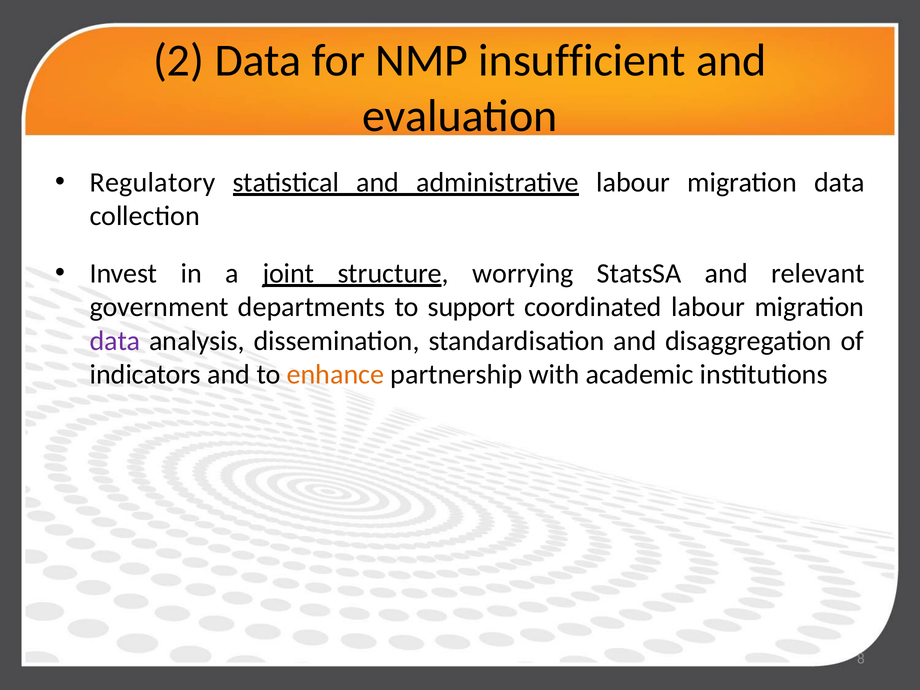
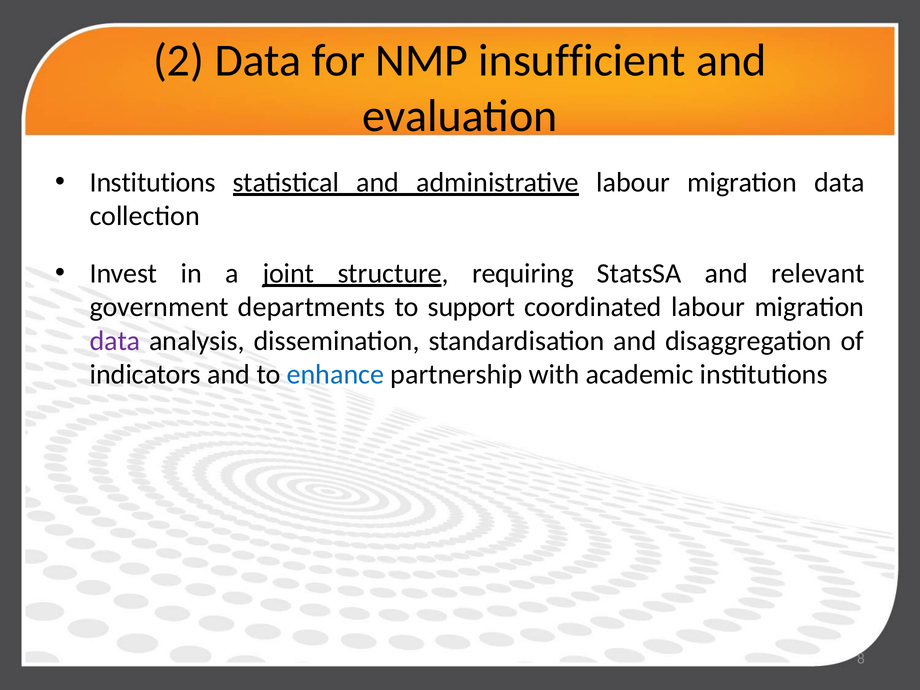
Regulatory at (153, 182): Regulatory -> Institutions
worrying: worrying -> requiring
enhance colour: orange -> blue
